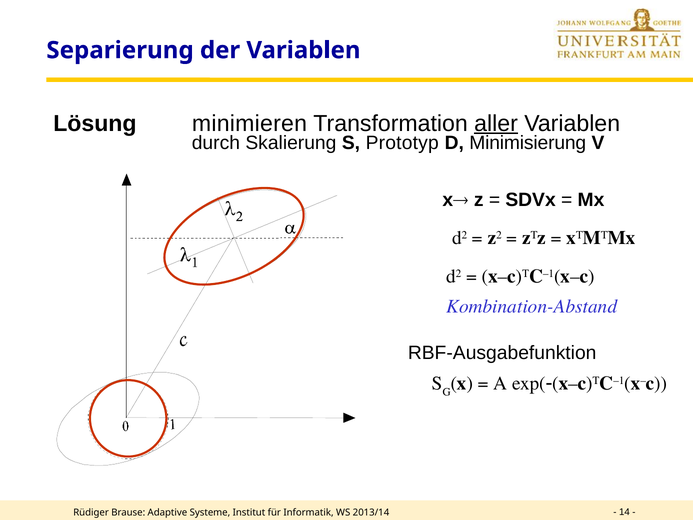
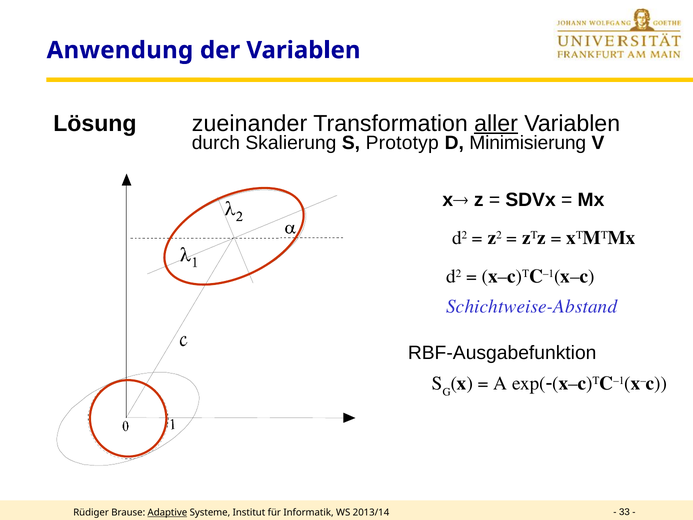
Separierung: Separierung -> Anwendung
minimieren: minimieren -> zueinander
Kombination-Abstand: Kombination-Abstand -> Schichtweise-Abstand
Adaptive underline: none -> present
14: 14 -> 33
